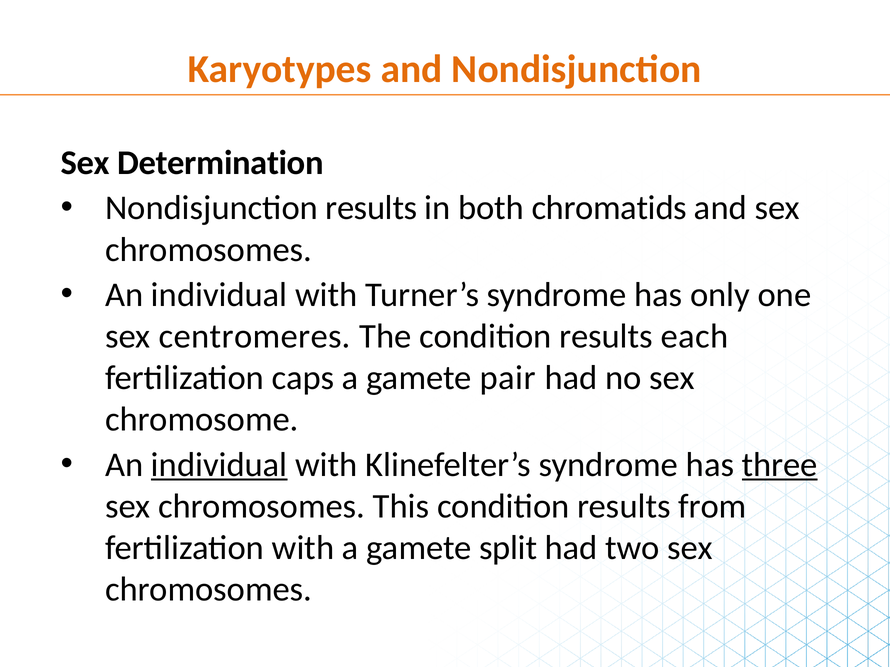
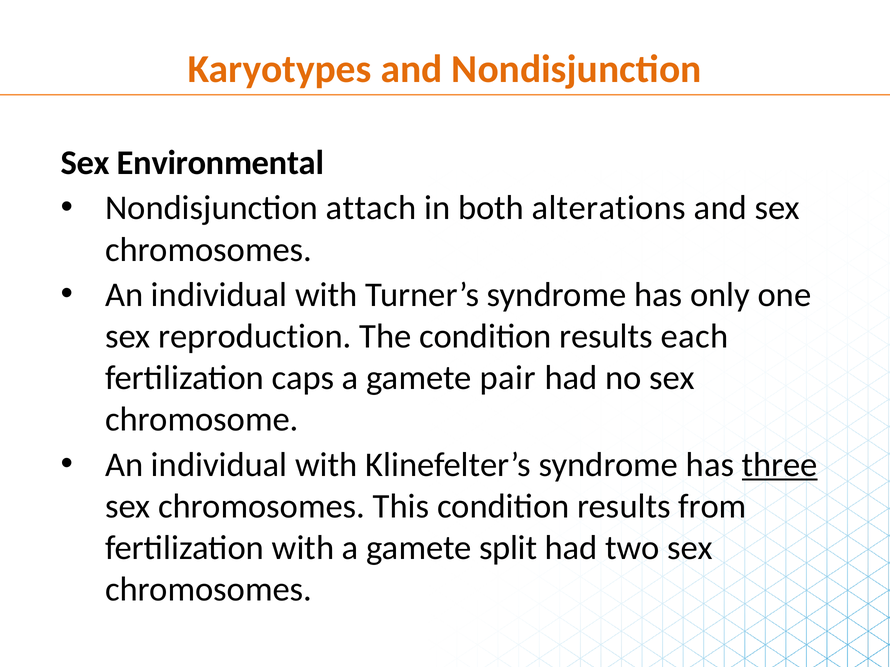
Determination: Determination -> Environmental
Nondisjunction results: results -> attach
chromatids: chromatids -> alterations
centromeres: centromeres -> reproduction
individual at (219, 465) underline: present -> none
